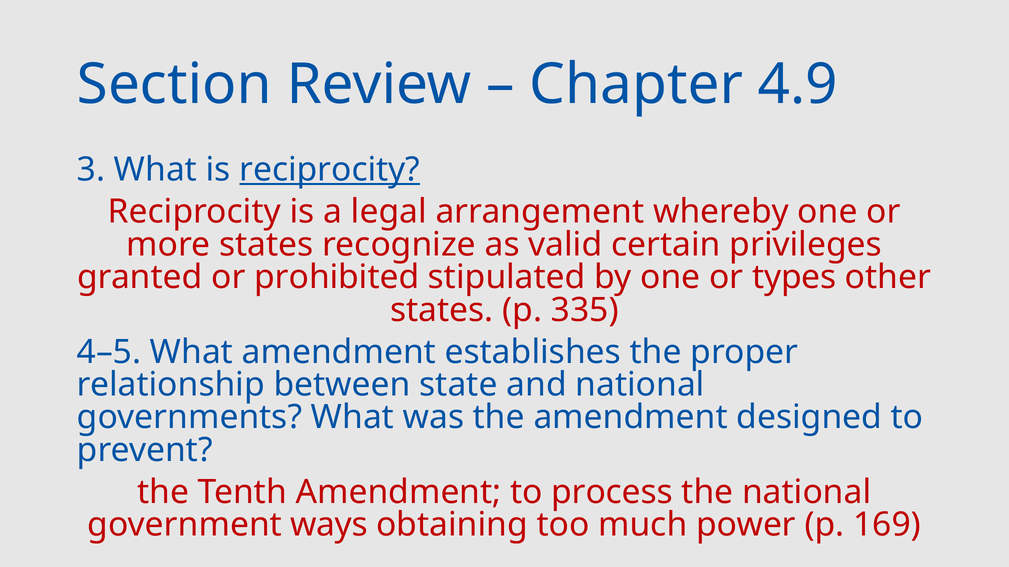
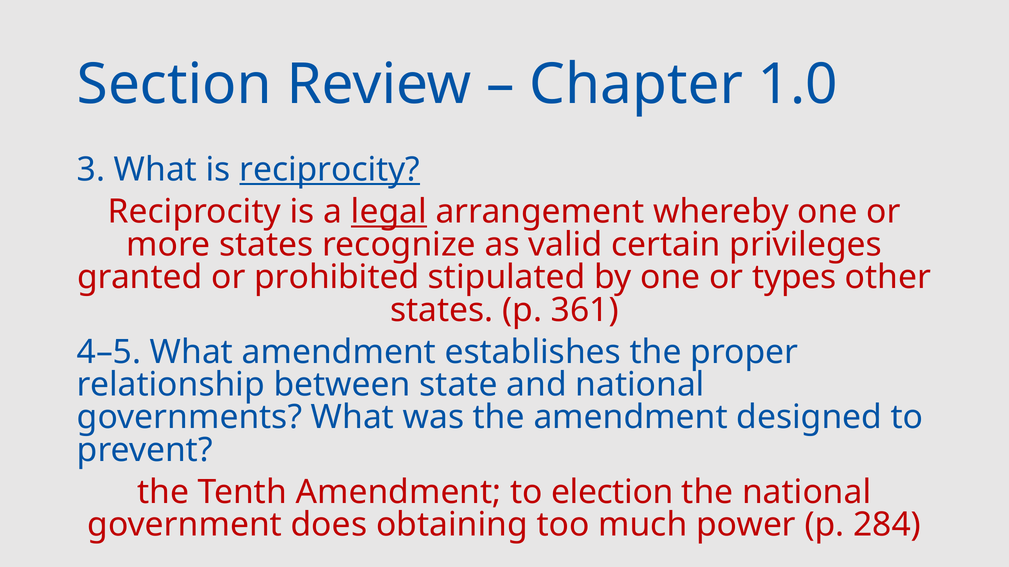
4.9: 4.9 -> 1.0
legal underline: none -> present
335: 335 -> 361
process: process -> election
ways: ways -> does
169: 169 -> 284
